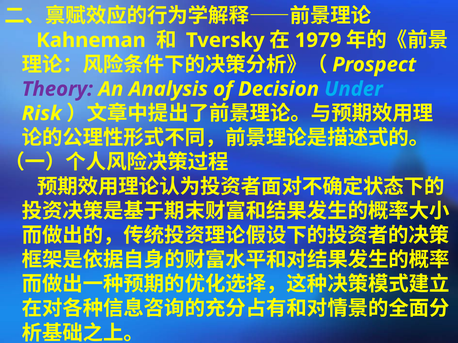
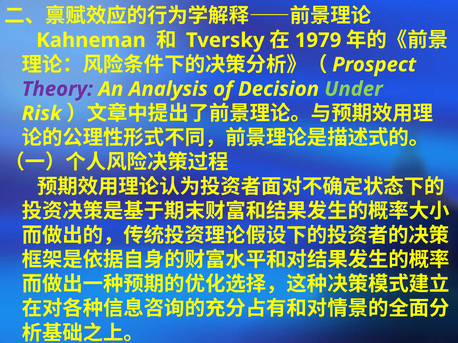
Under colour: light blue -> light green
